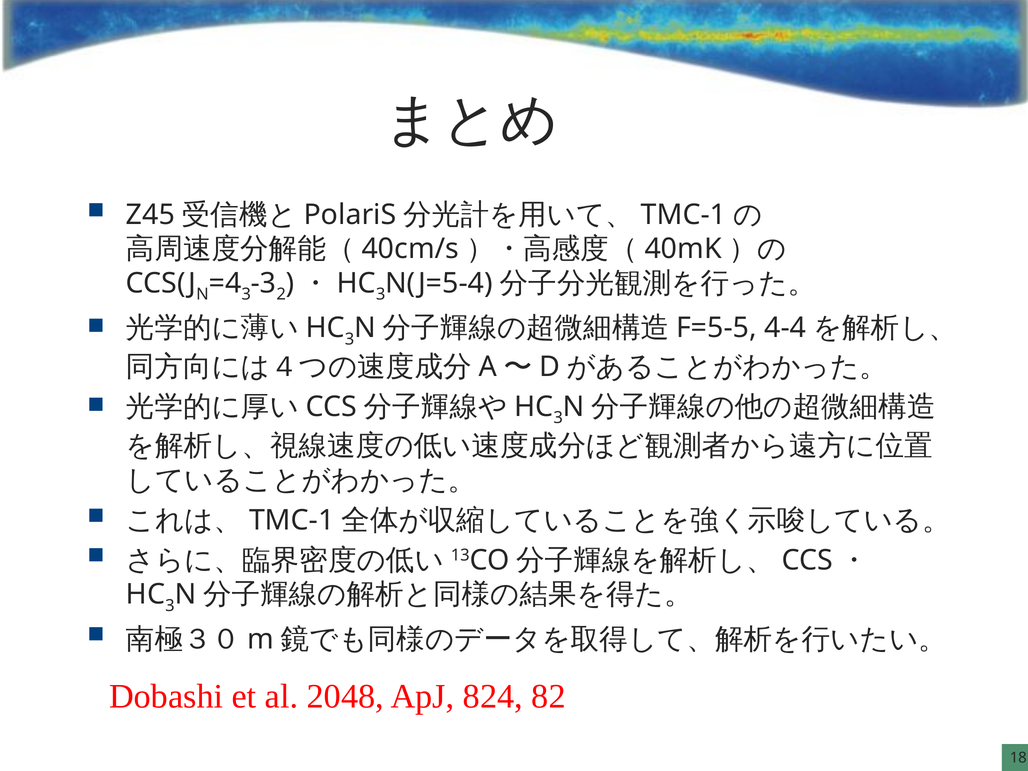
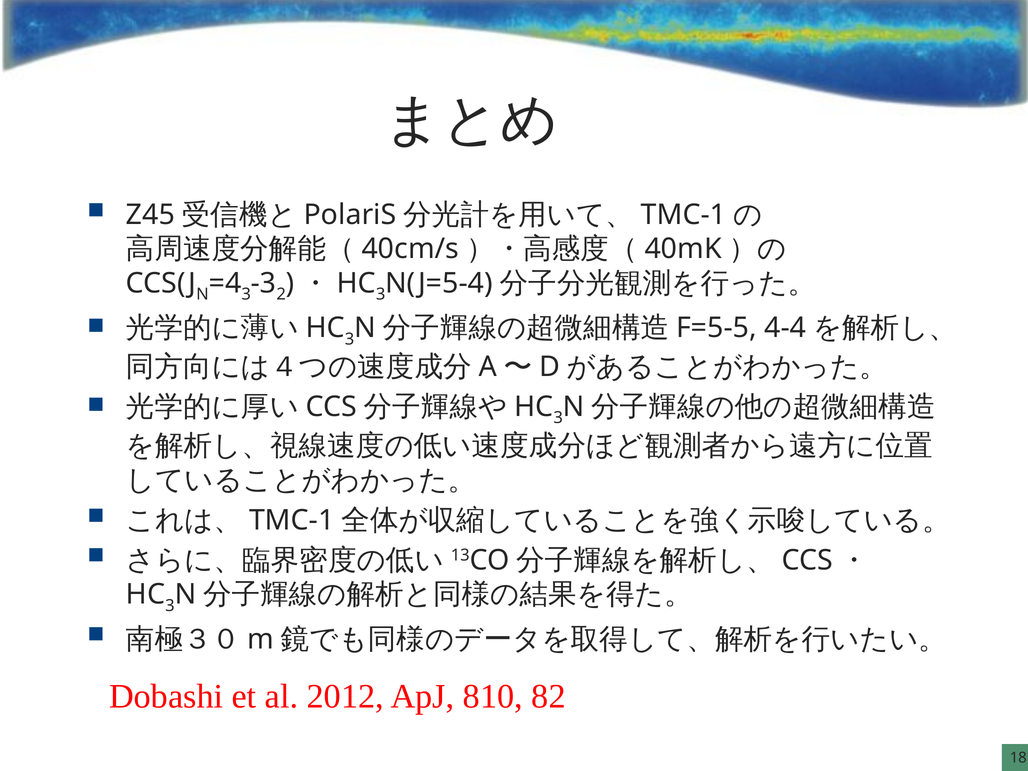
2048: 2048 -> 2012
824: 824 -> 810
